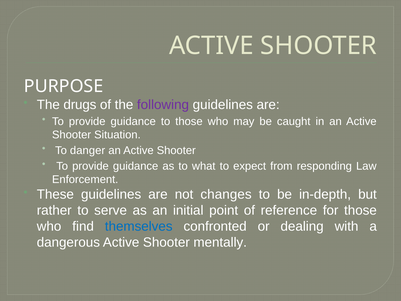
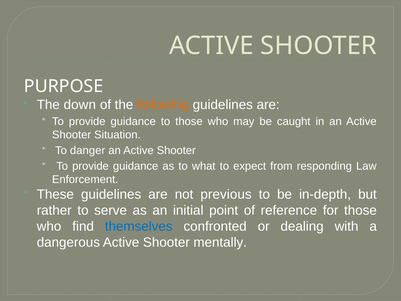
drugs: drugs -> down
following colour: purple -> orange
changes: changes -> previous
